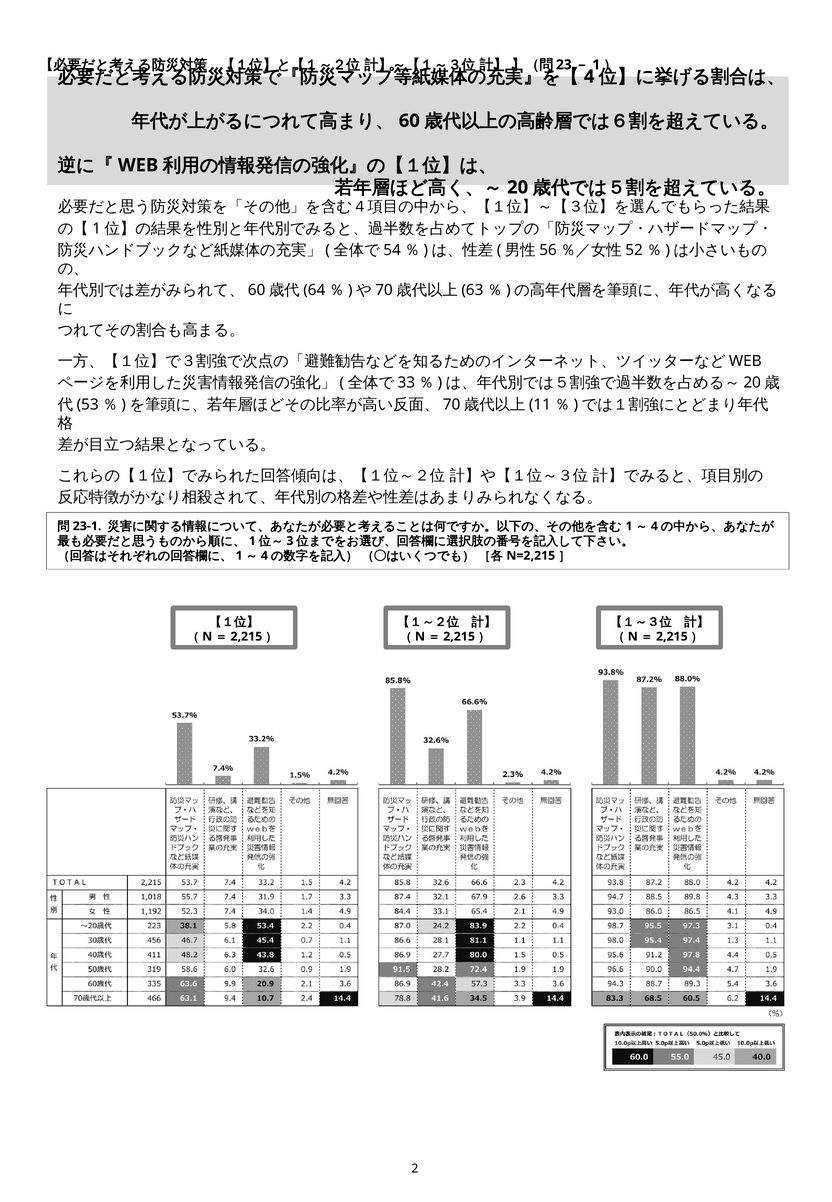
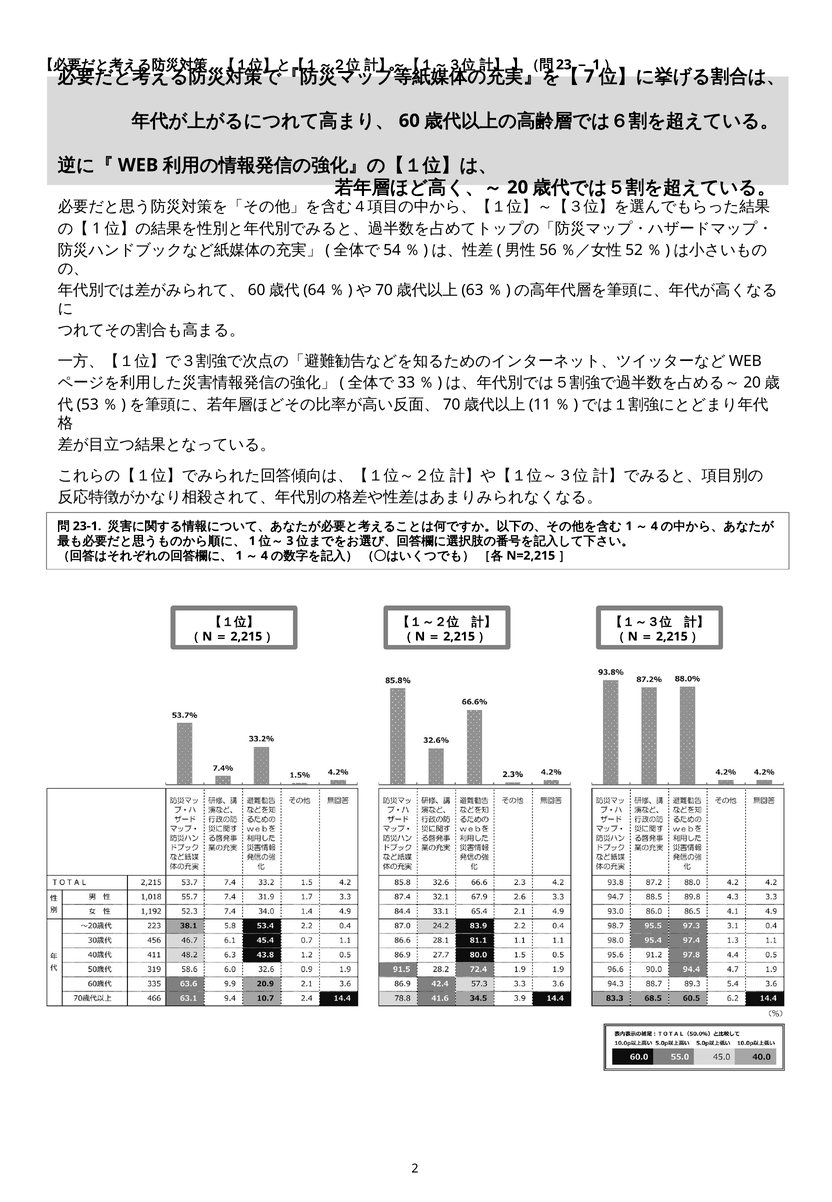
4: 4 -> 7
